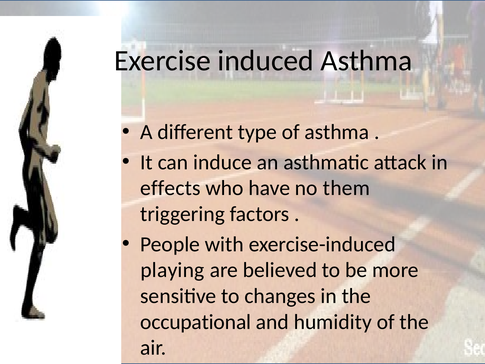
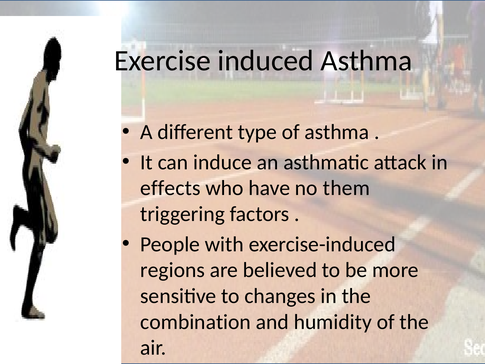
playing: playing -> regions
occupational: occupational -> combination
